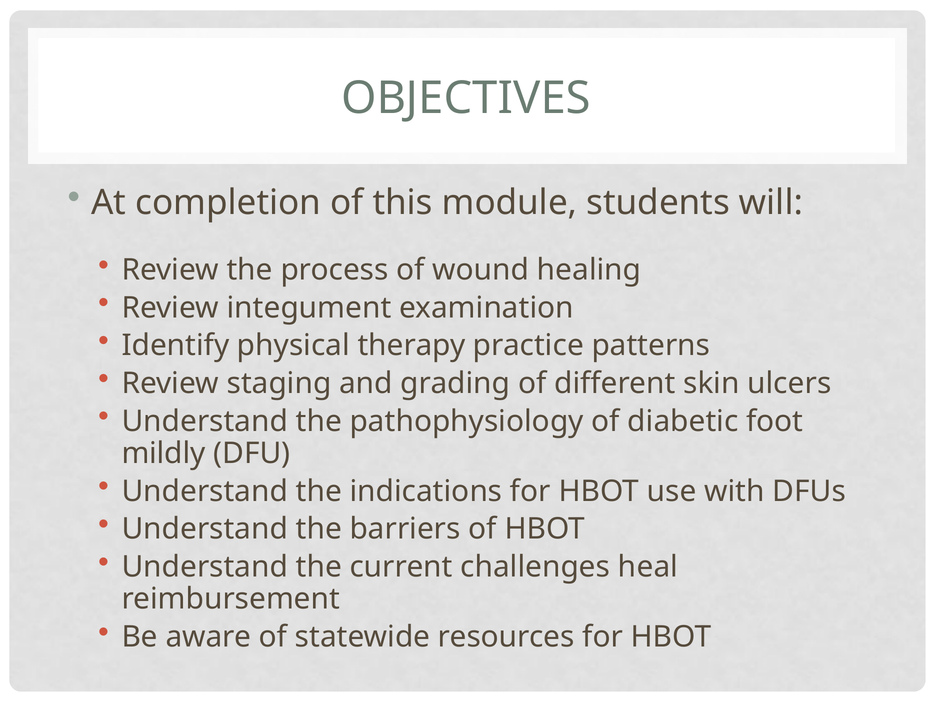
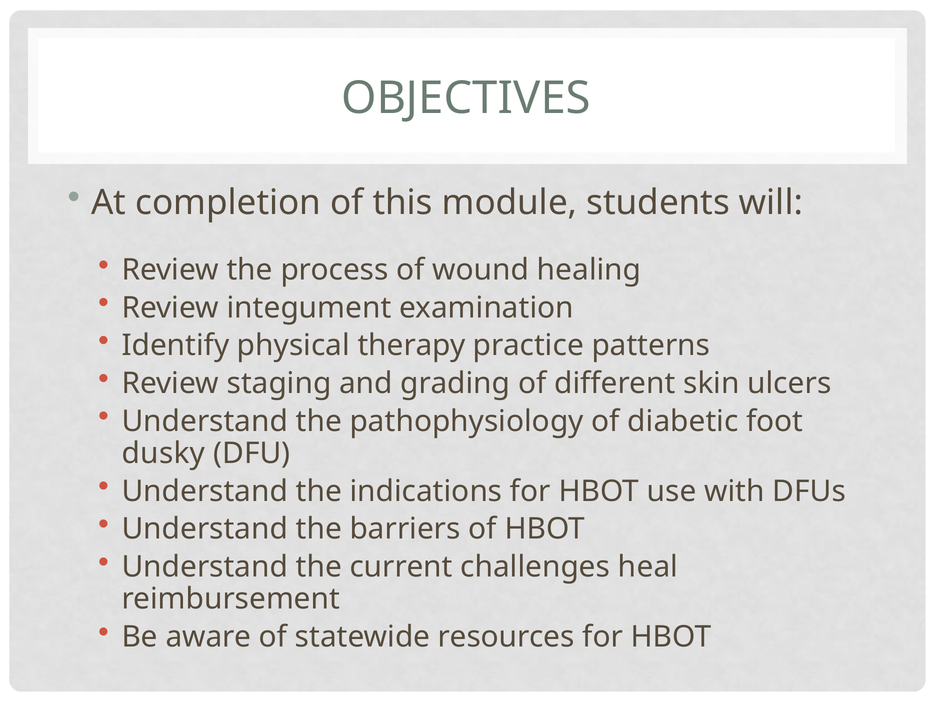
mildly: mildly -> dusky
